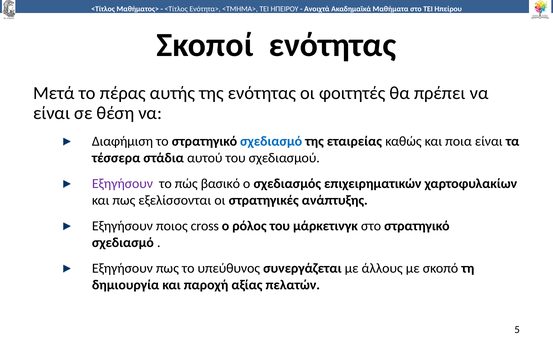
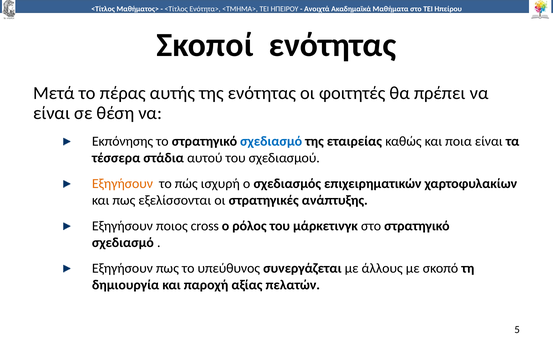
Διαφήμιση: Διαφήμιση -> Εκπόνησης
Εξηγήσουν at (122, 184) colour: purple -> orange
βασικό: βασικό -> ισχυρή
